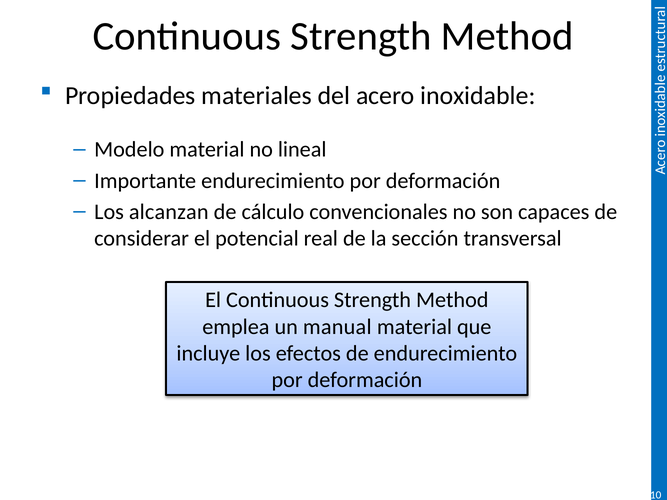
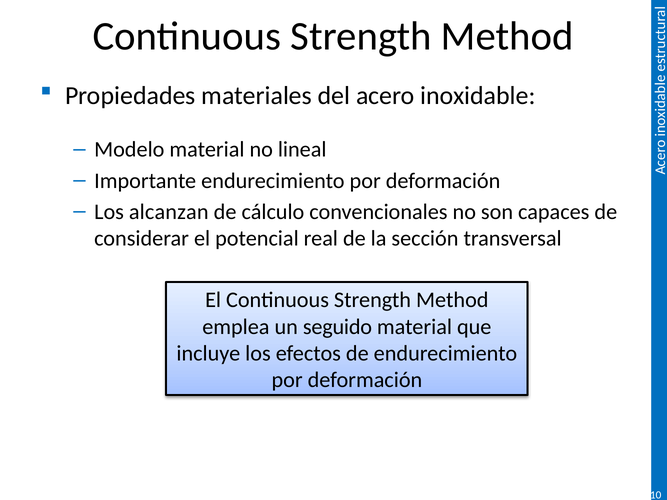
manual: manual -> seguido
